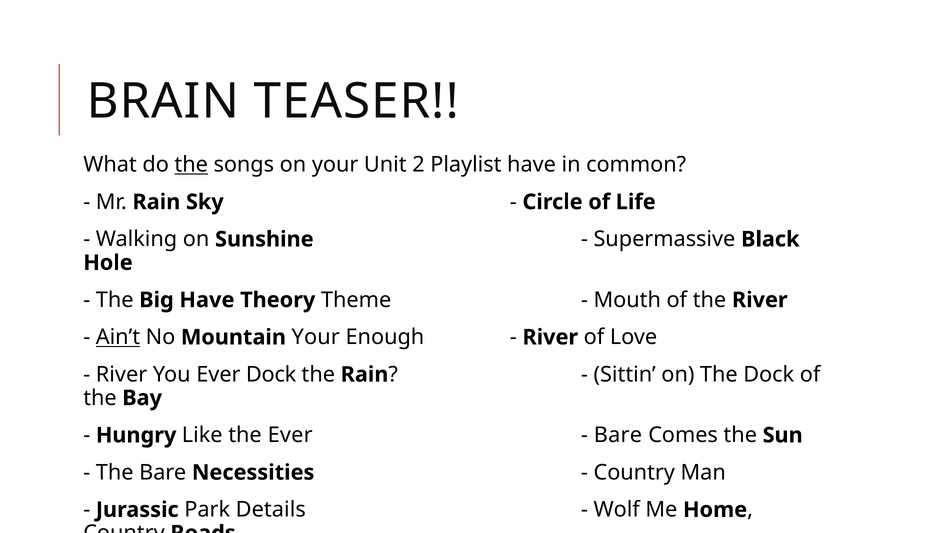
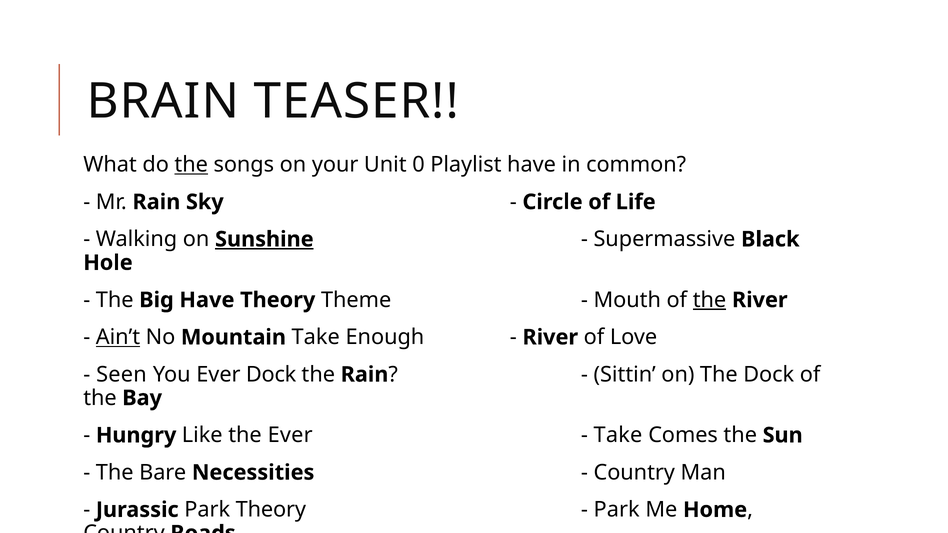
2: 2 -> 0
Sunshine underline: none -> present
the at (709, 300) underline: none -> present
Mountain Your: Your -> Take
River at (122, 375): River -> Seen
Bare at (618, 435): Bare -> Take
Park Details: Details -> Theory
Wolf at (617, 510): Wolf -> Park
